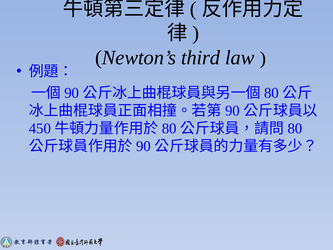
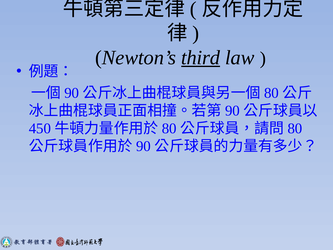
third underline: none -> present
